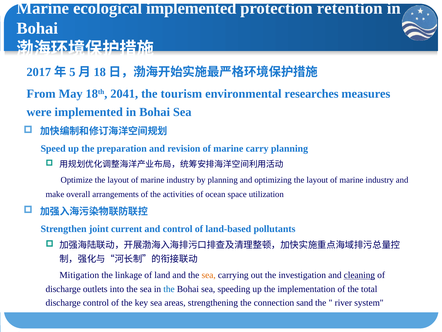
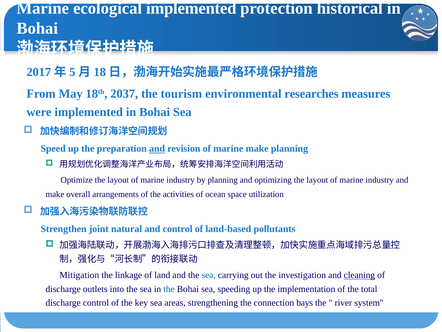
retention: retention -> historical
2041: 2041 -> 2037
and at (157, 149) underline: none -> present
marine carry: carry -> make
current: current -> natural
sea at (209, 275) colour: orange -> blue
sand: sand -> bays
